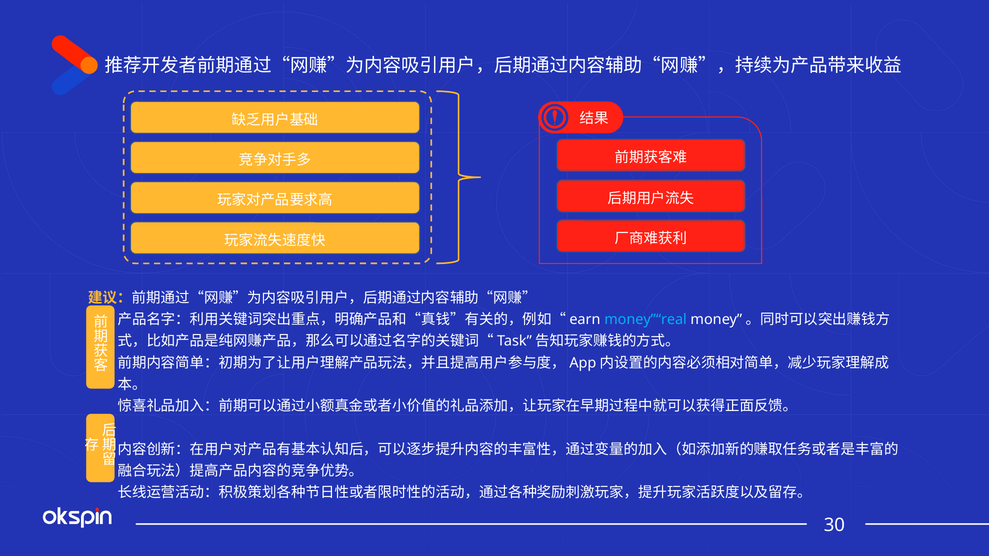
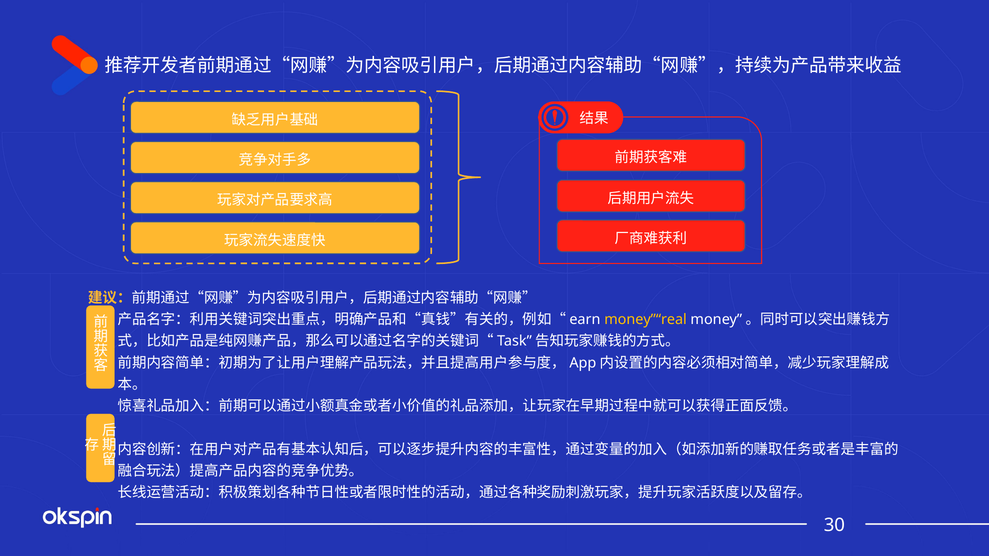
money”“real colour: light blue -> yellow
